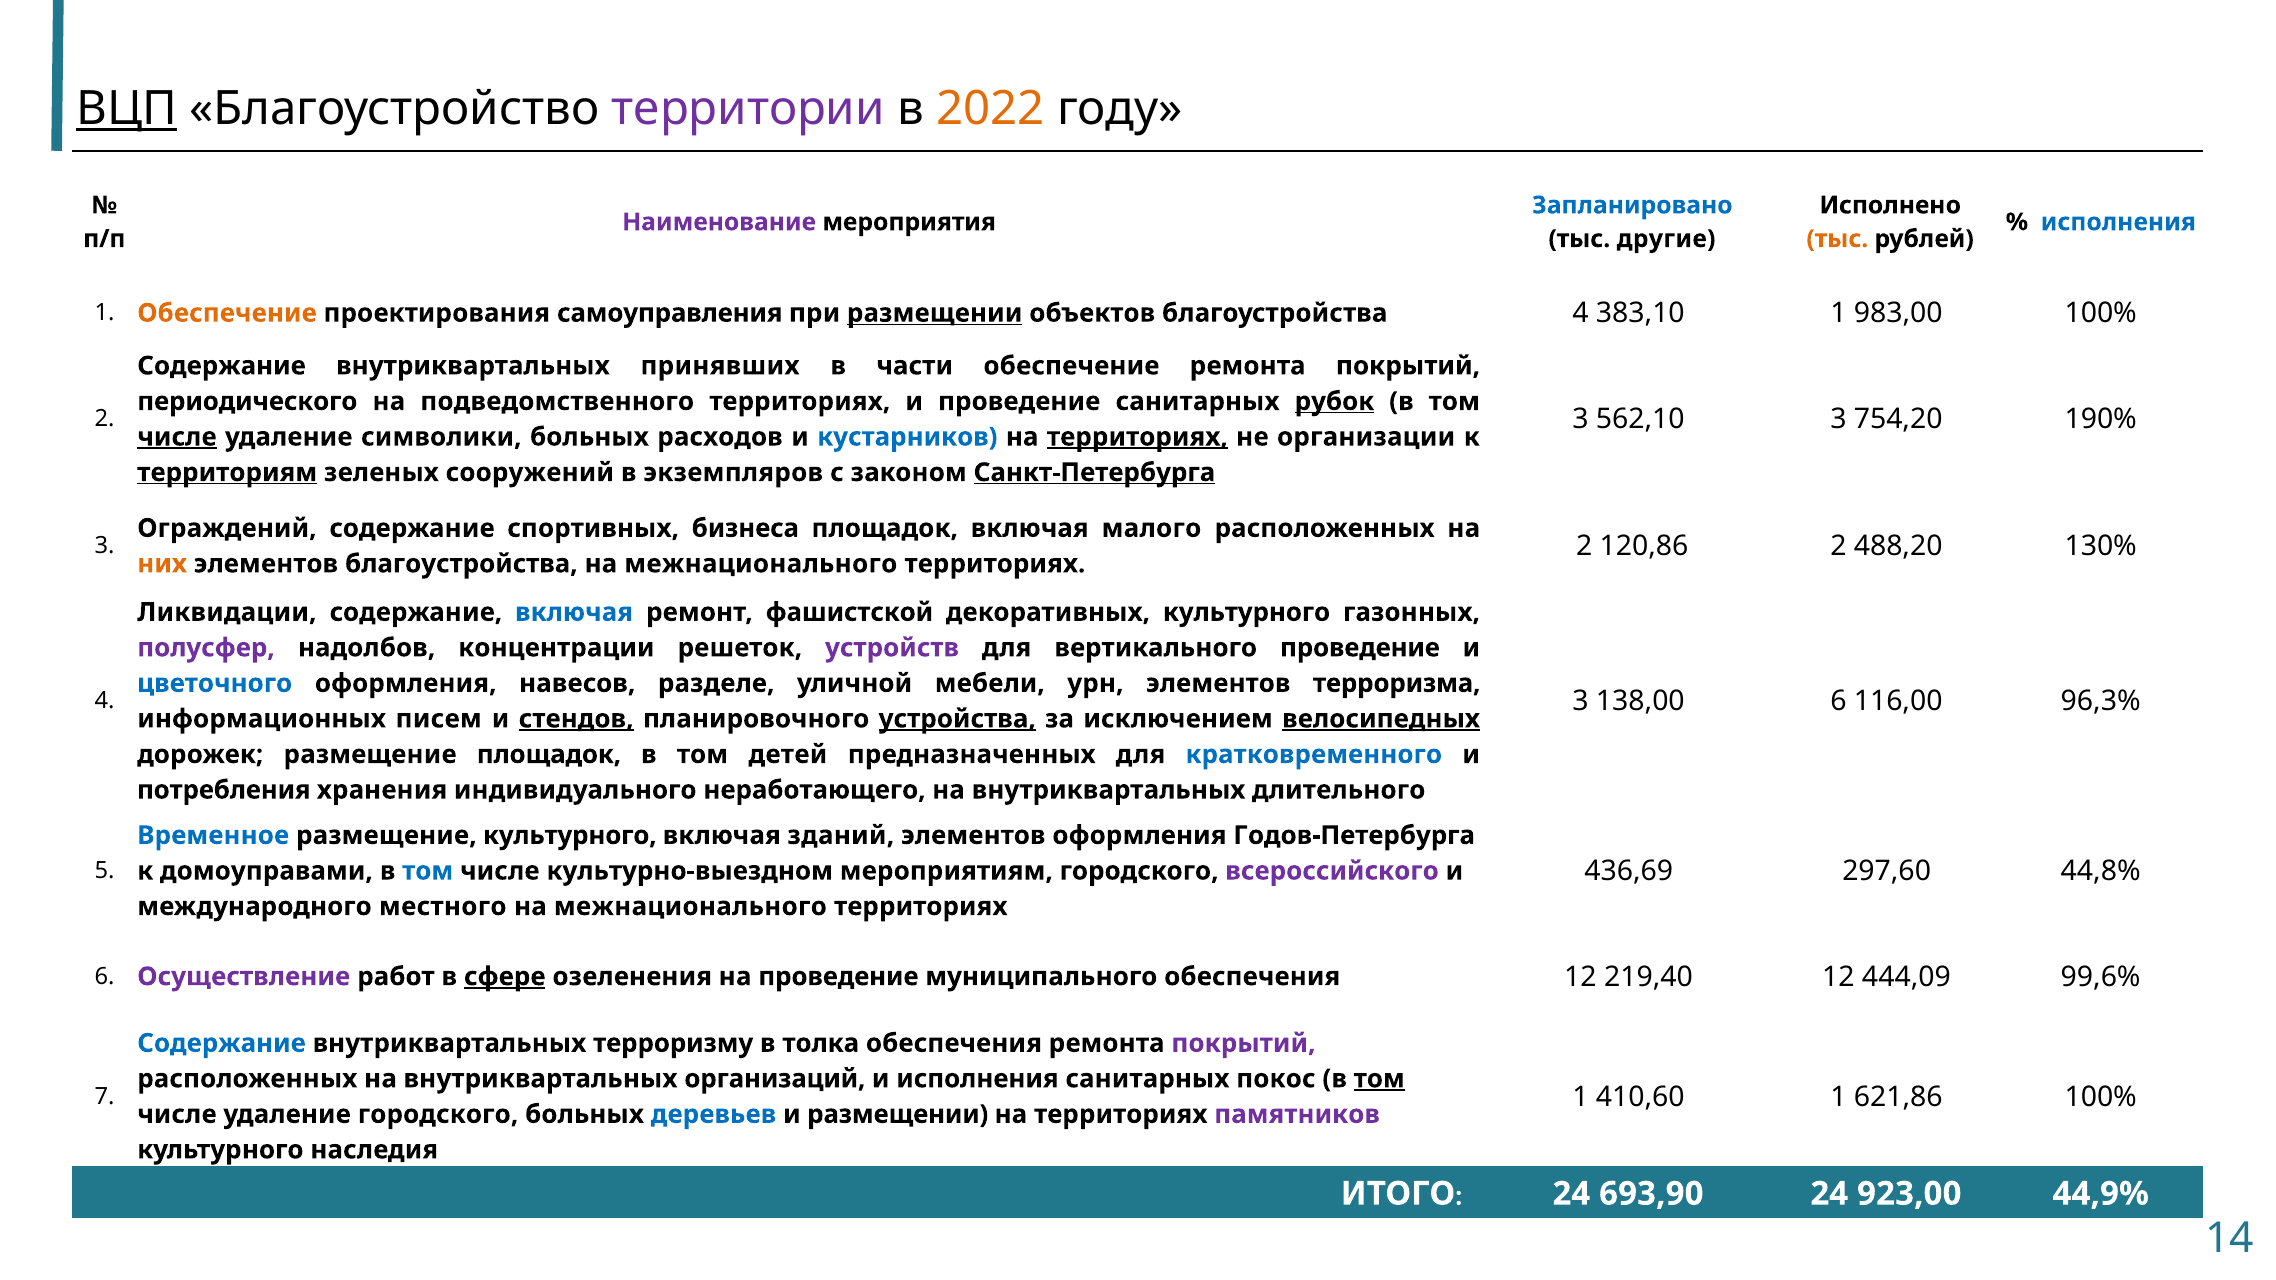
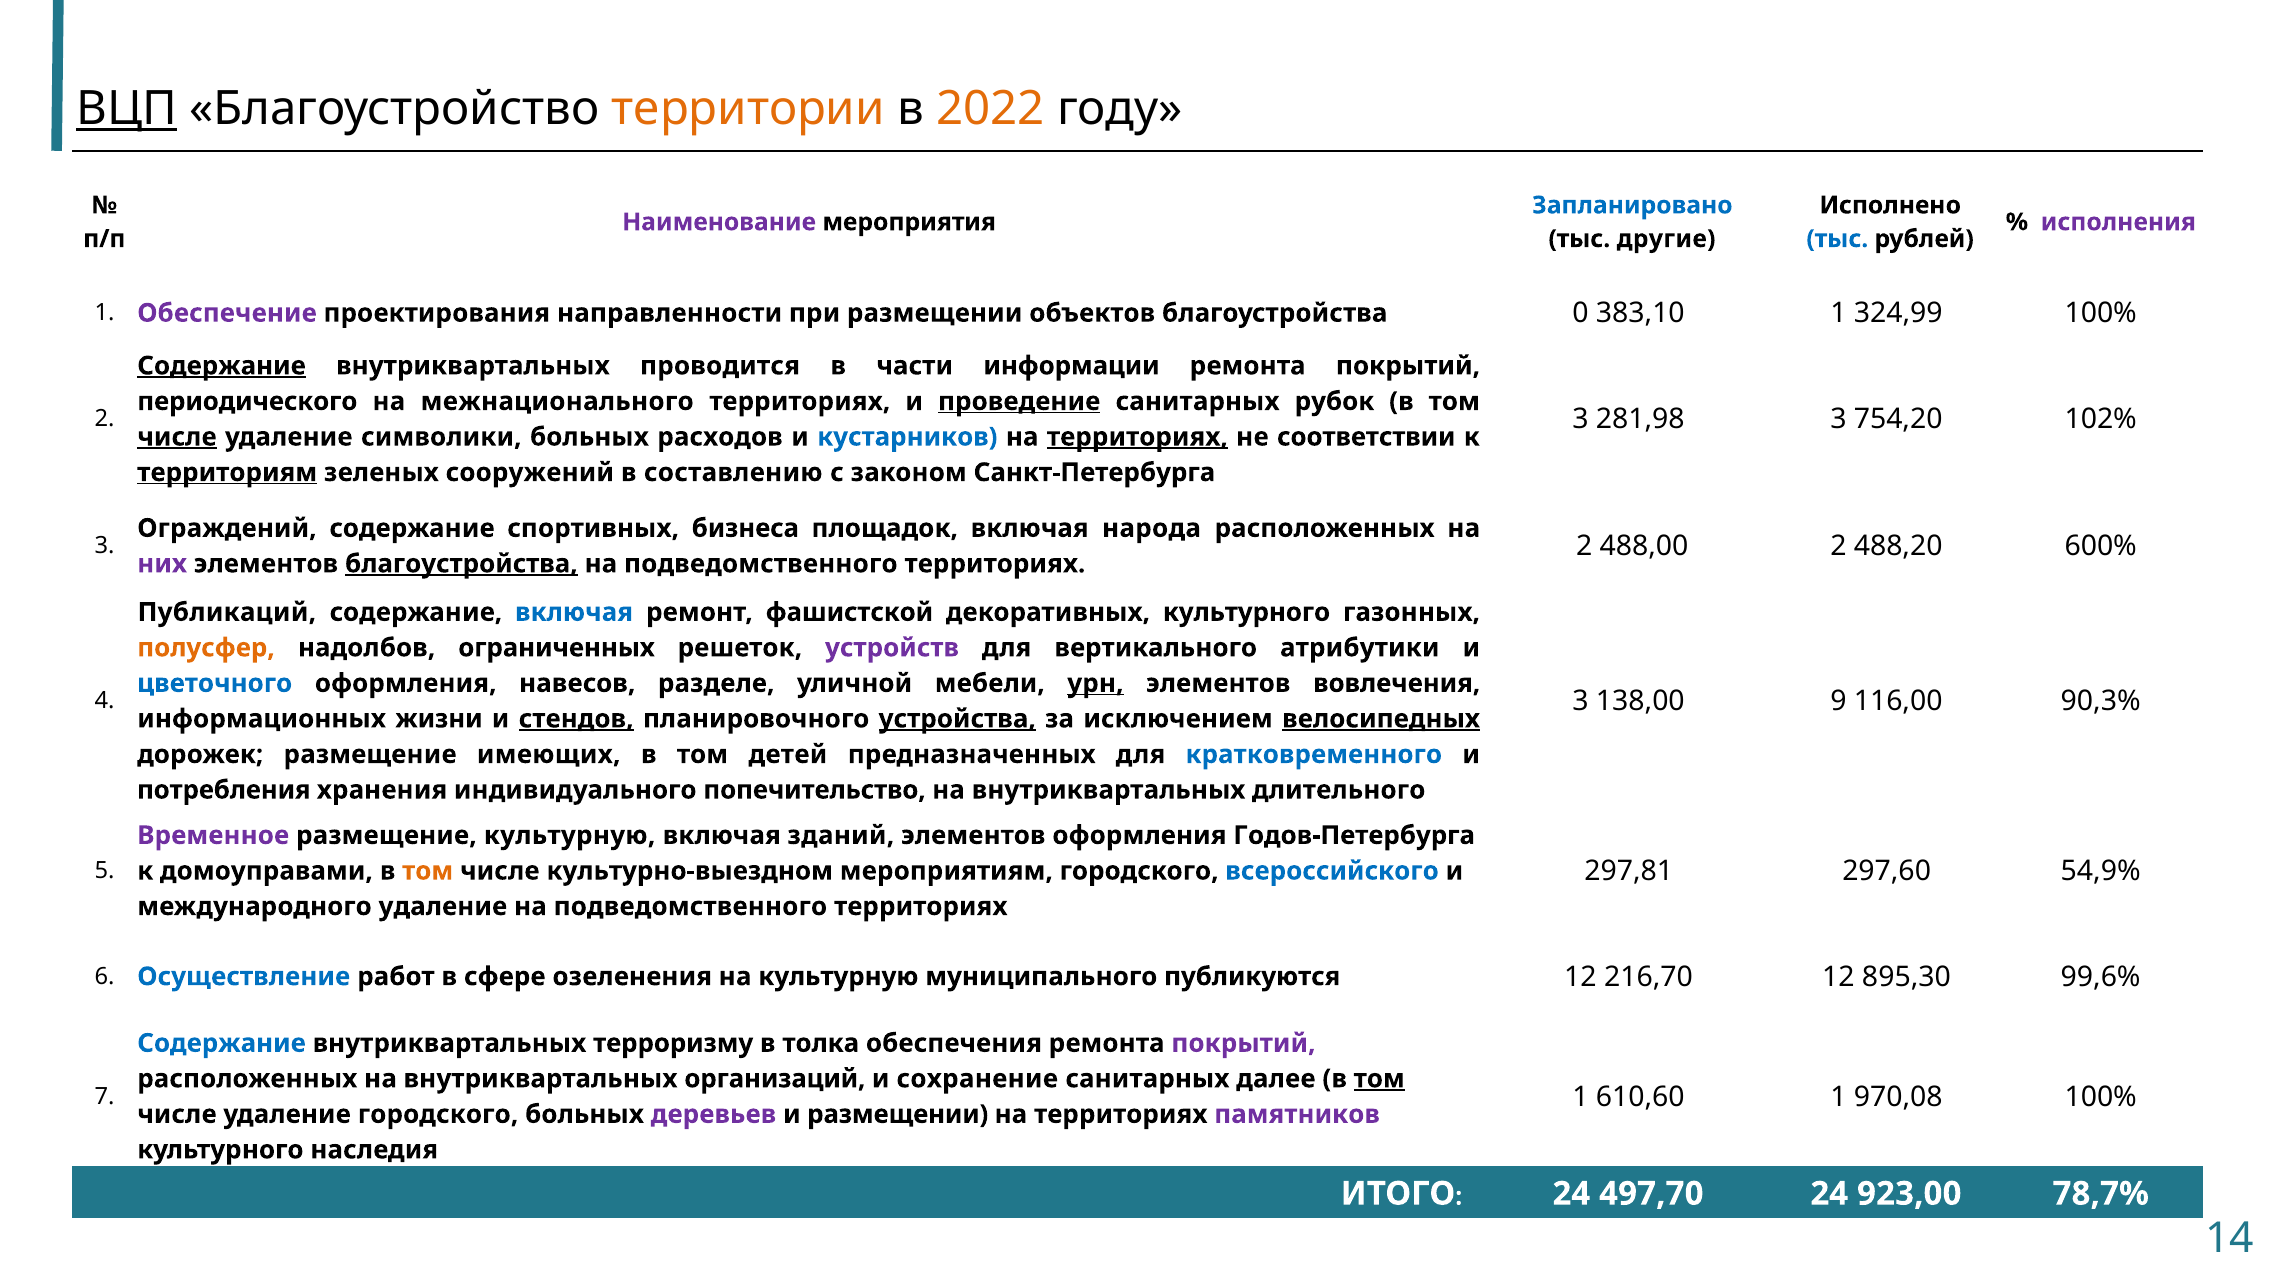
территории colour: purple -> orange
исполнения at (2118, 222) colour: blue -> purple
тыс at (1837, 239) colour: orange -> blue
Обеспечение at (227, 313) colour: orange -> purple
самоуправления: самоуправления -> направленности
размещении at (935, 313) underline: present -> none
благоустройства 4: 4 -> 0
983,00: 983,00 -> 324,99
Содержание at (222, 366) underline: none -> present
принявших: принявших -> проводится
части обеспечение: обеспечение -> информации
подведомственного: подведомственного -> межнационального
проведение at (1019, 401) underline: none -> present
рубок underline: present -> none
562,10: 562,10 -> 281,98
190%: 190% -> 102%
организации: организации -> соответствии
экземпляров: экземпляров -> составлению
Санкт-Петербурга underline: present -> none
малого: малого -> народа
120,86: 120,86 -> 488,00
130%: 130% -> 600%
них colour: orange -> purple
благоустройства at (461, 564) underline: none -> present
межнационального at (761, 564): межнационального -> подведомственного
Ликвидации: Ликвидации -> Публикаций
полусфер colour: purple -> orange
концентрации: концентрации -> ограниченных
вертикального проведение: проведение -> атрибутики
урн underline: none -> present
терроризма: терроризма -> вовлечения
138,00 6: 6 -> 9
96,3%: 96,3% -> 90,3%
писем: писем -> жизни
размещение площадок: площадок -> имеющих
неработающего: неработающего -> попечительство
Временное colour: blue -> purple
размещение культурного: культурного -> культурную
436,69: 436,69 -> 297,81
44,8%: 44,8% -> 54,9%
том at (428, 871) colour: blue -> orange
всероссийского colour: purple -> blue
международного местного: местного -> удаление
межнационального at (690, 907): межнационального -> подведомственного
Осуществление colour: purple -> blue
сфере underline: present -> none
на проведение: проведение -> культурную
муниципального обеспечения: обеспечения -> публикуются
219,40: 219,40 -> 216,70
444,09: 444,09 -> 895,30
и исполнения: исполнения -> сохранение
покос: покос -> далее
410,60: 410,60 -> 610,60
621,86: 621,86 -> 970,08
деревьев colour: blue -> purple
693,90: 693,90 -> 497,70
44,9%: 44,9% -> 78,7%
